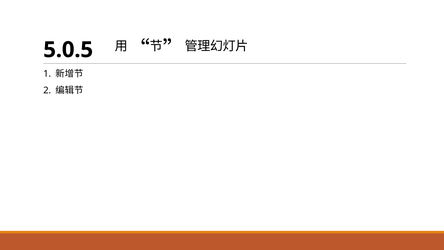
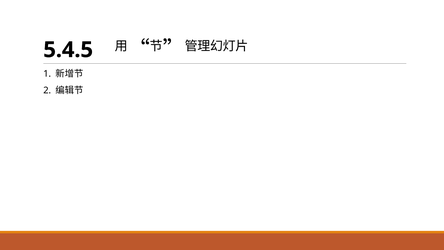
5.0.5: 5.0.5 -> 5.4.5
